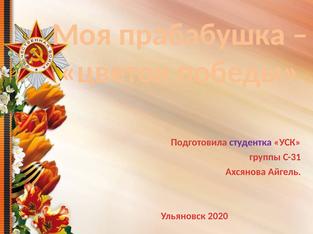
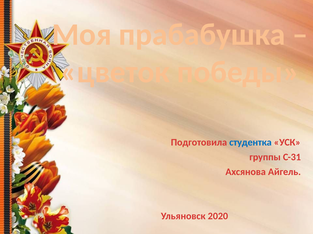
студентка colour: purple -> blue
